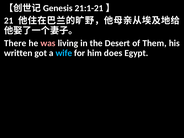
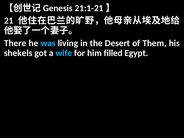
was colour: pink -> light blue
written: written -> shekels
does: does -> filled
